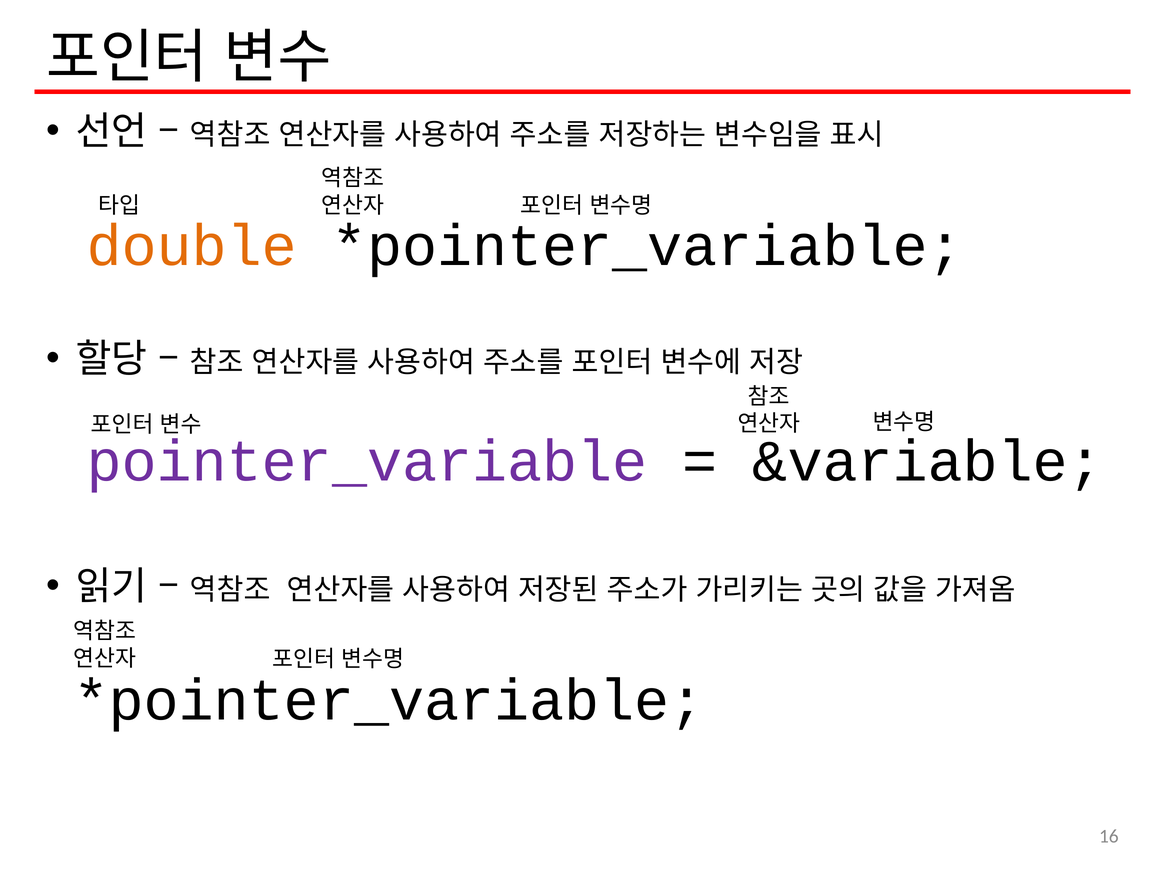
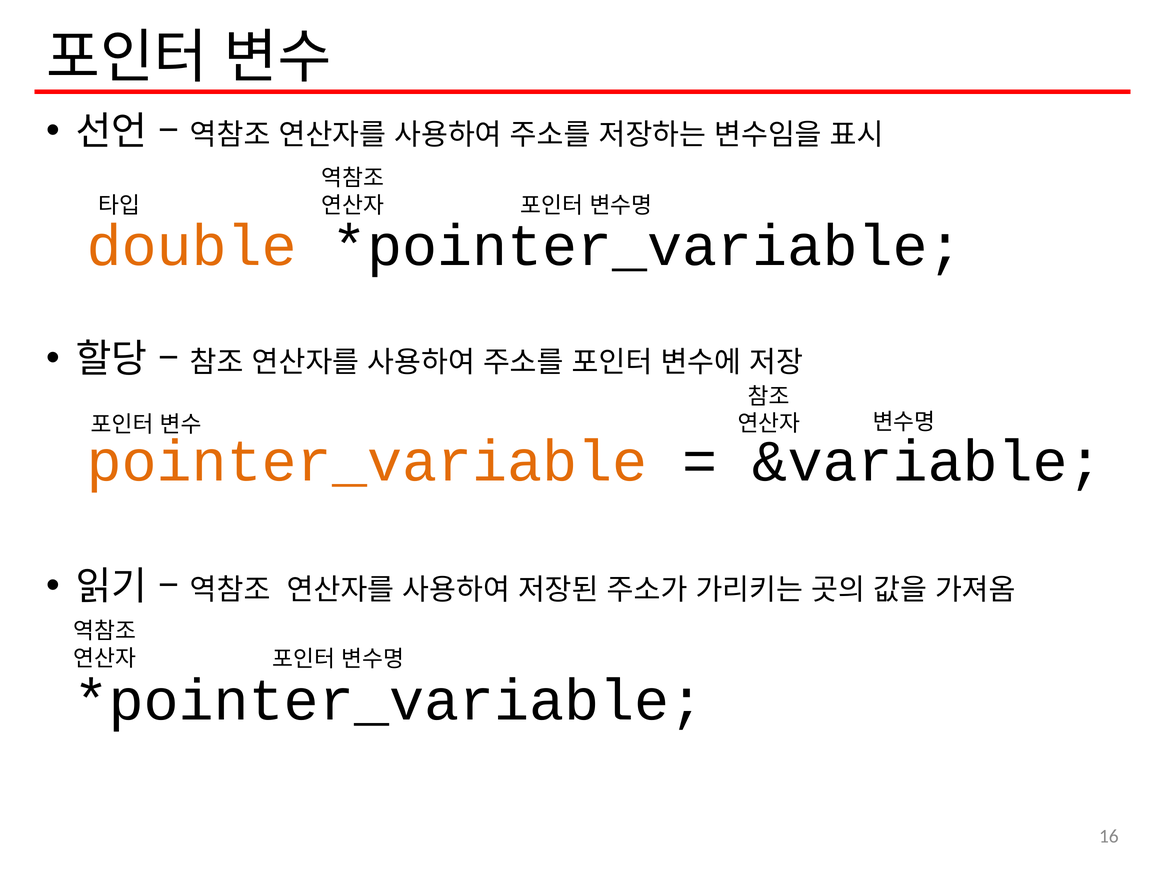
pointer_variable colour: purple -> orange
